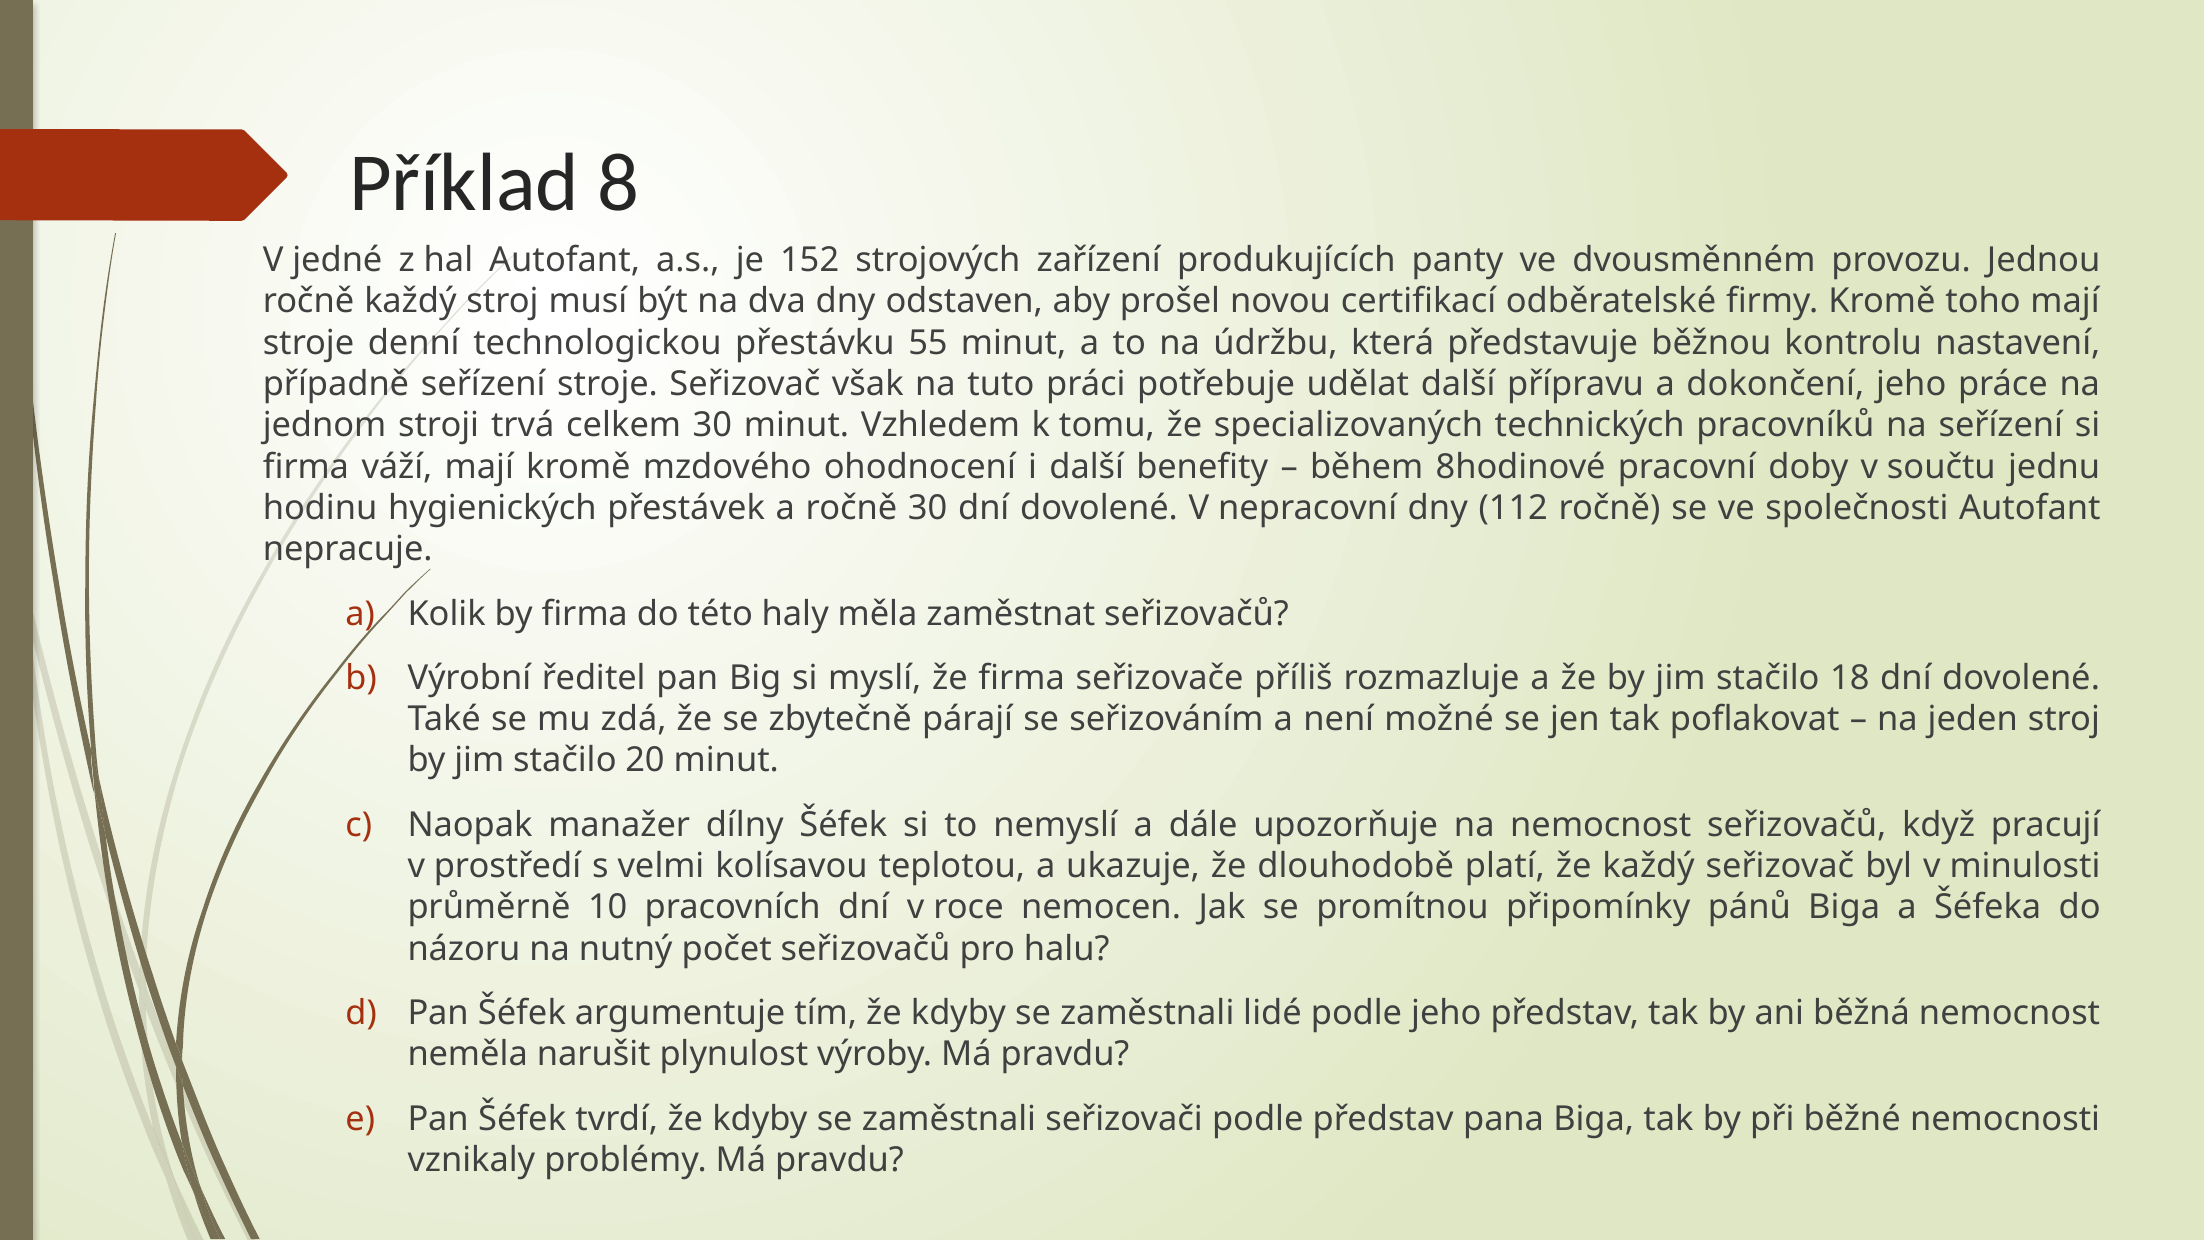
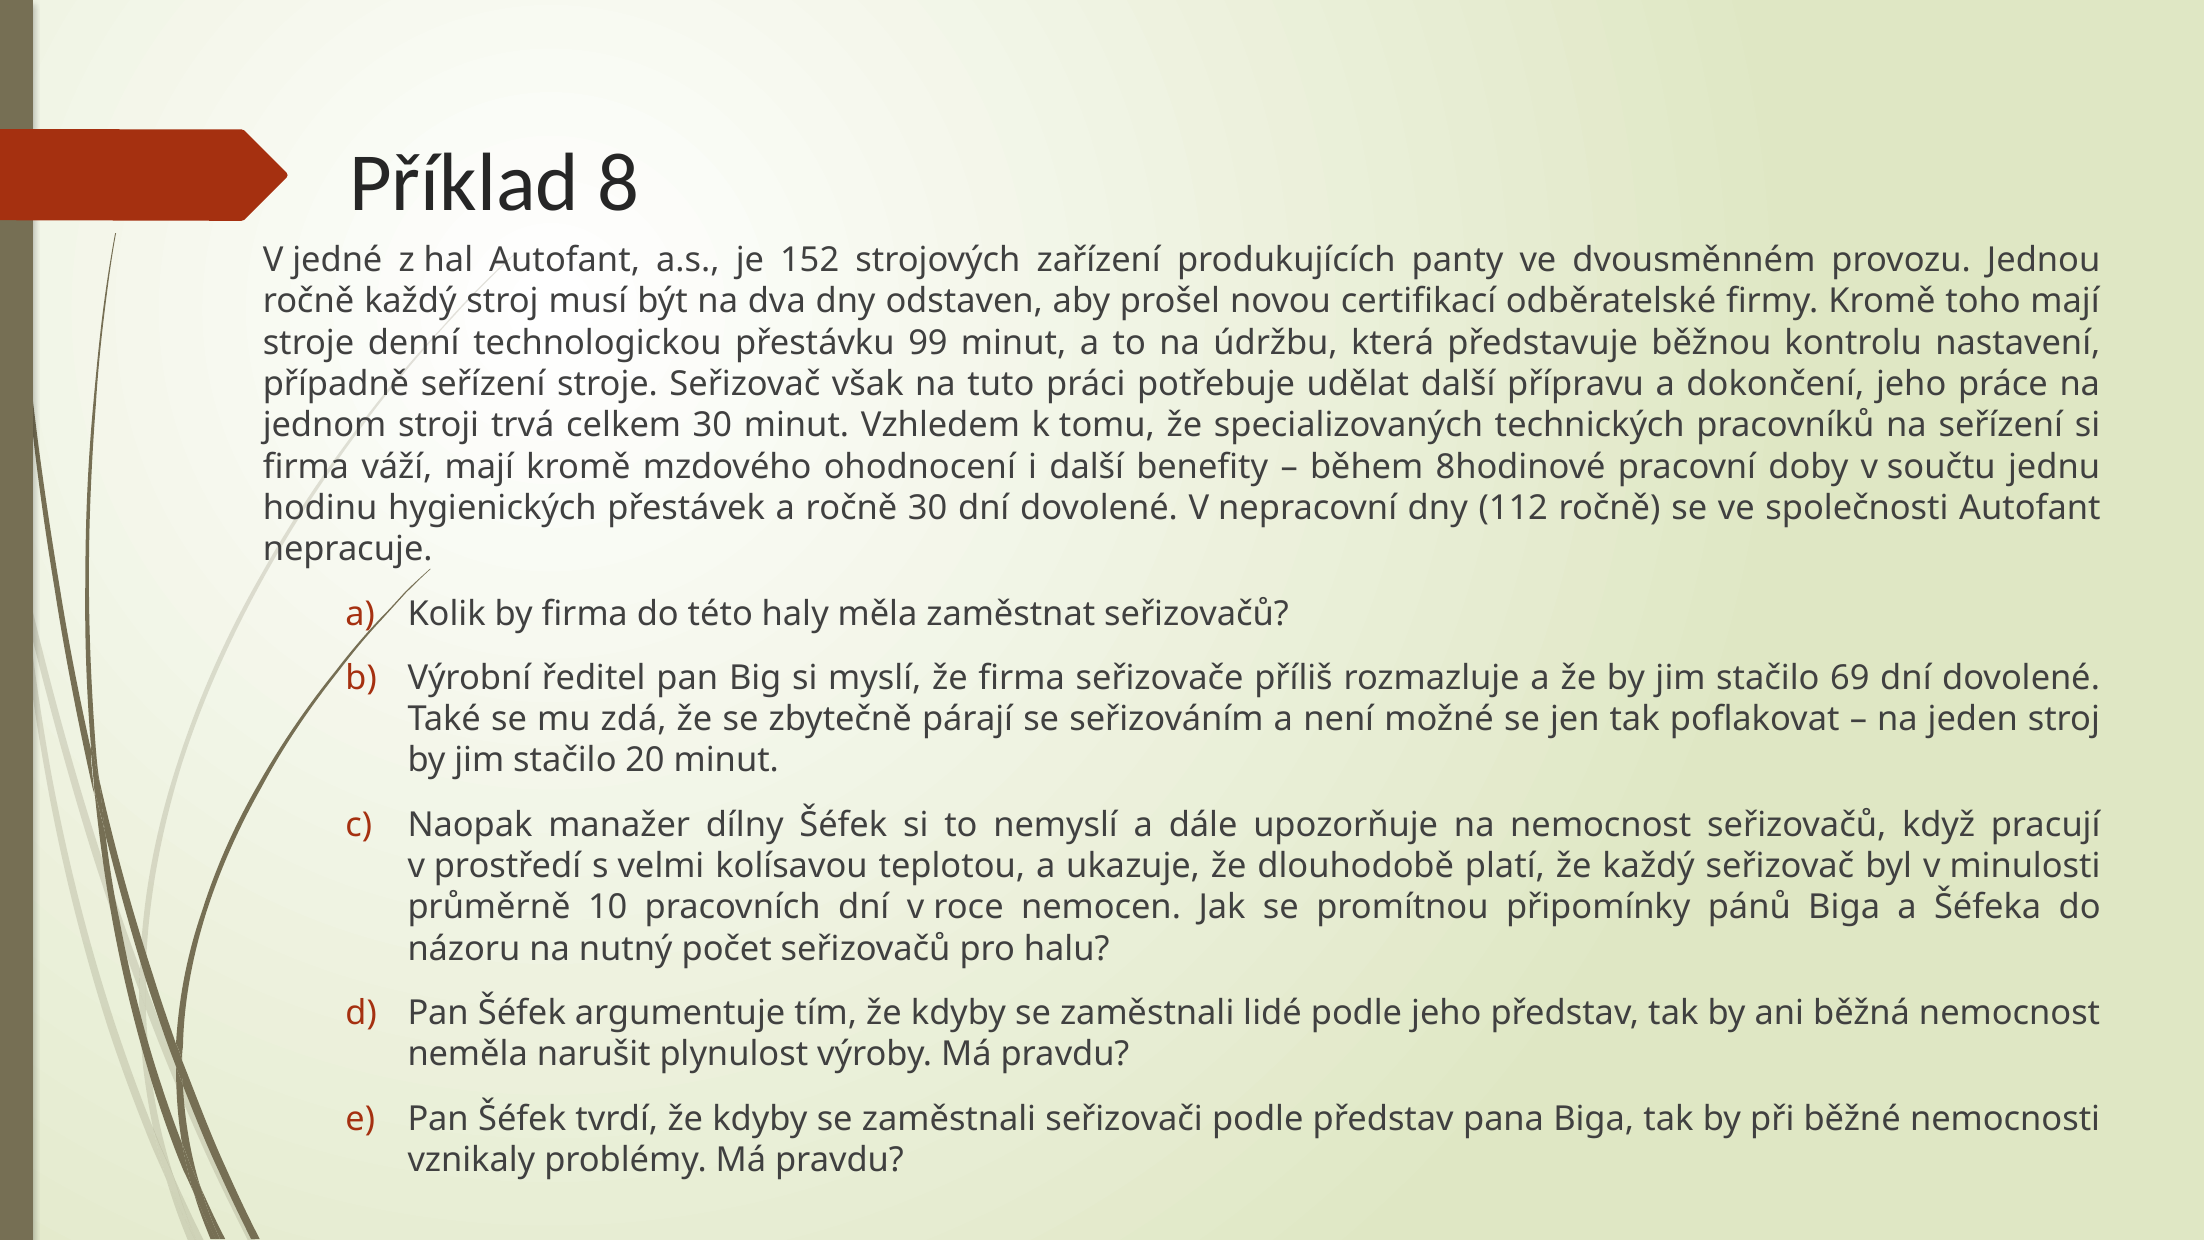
55: 55 -> 99
18: 18 -> 69
